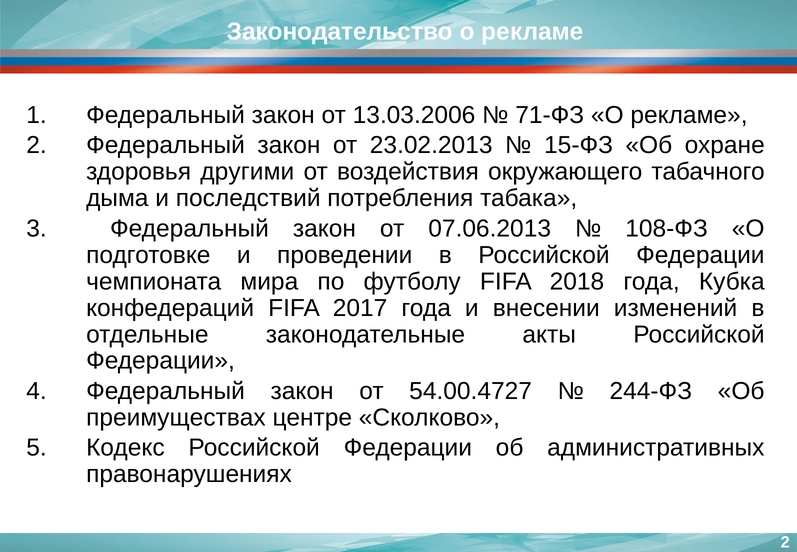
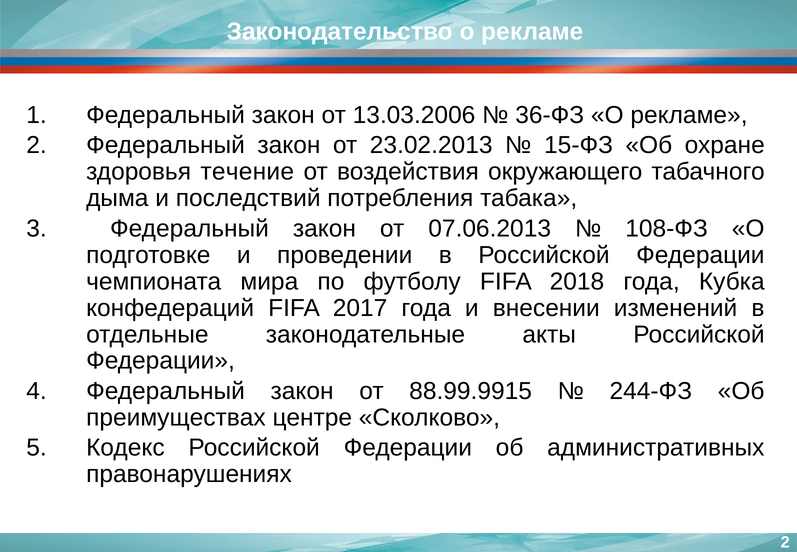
71-ФЗ: 71-ФЗ -> 36-ФЗ
другими: другими -> течение
54.00.4727: 54.00.4727 -> 88.99.9915
